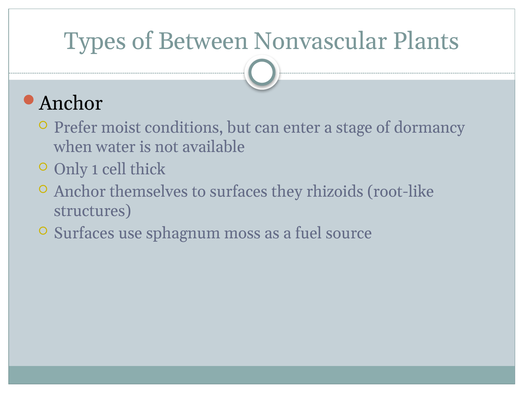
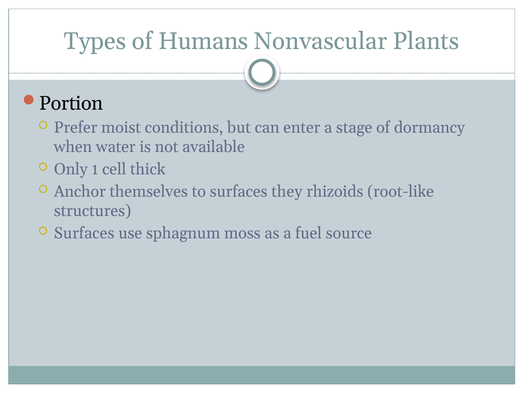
Between: Between -> Humans
Anchor at (71, 103): Anchor -> Portion
